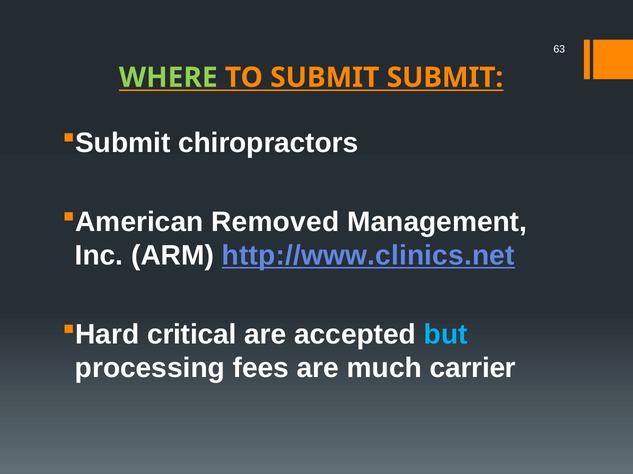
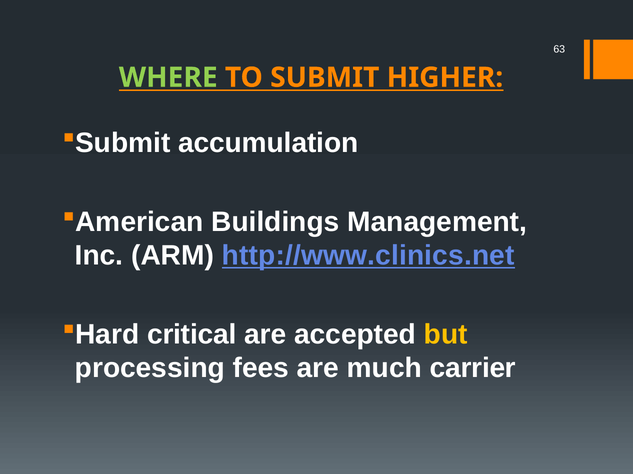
SUBMIT SUBMIT: SUBMIT -> HIGHER
chiropractors: chiropractors -> accumulation
Removed: Removed -> Buildings
but colour: light blue -> yellow
